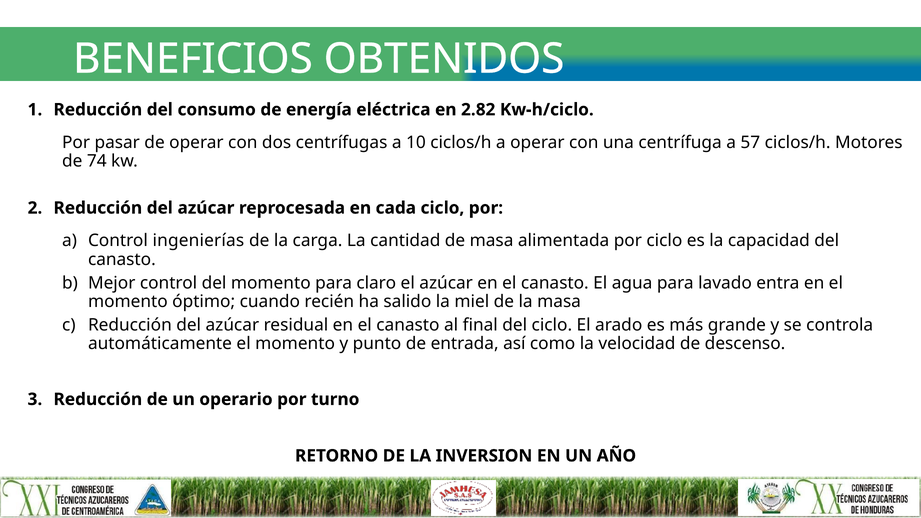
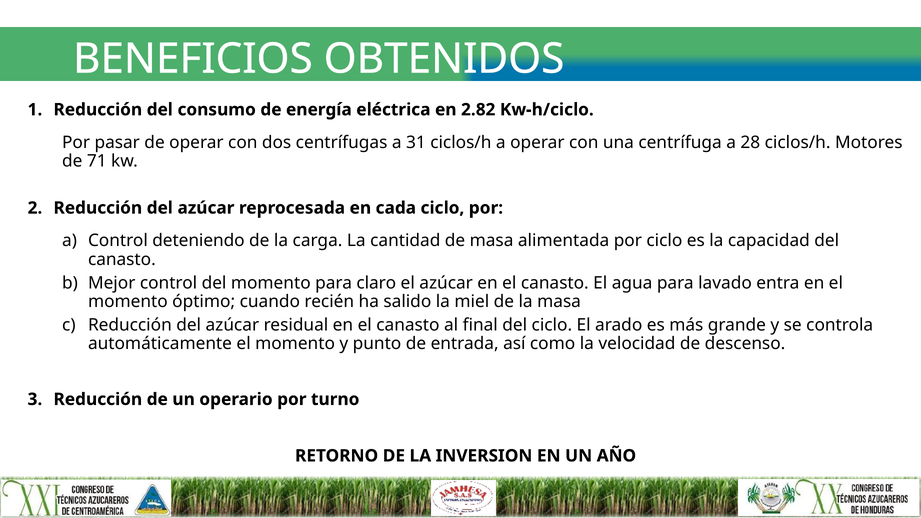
10: 10 -> 31
57: 57 -> 28
74: 74 -> 71
ingenierías: ingenierías -> deteniendo
